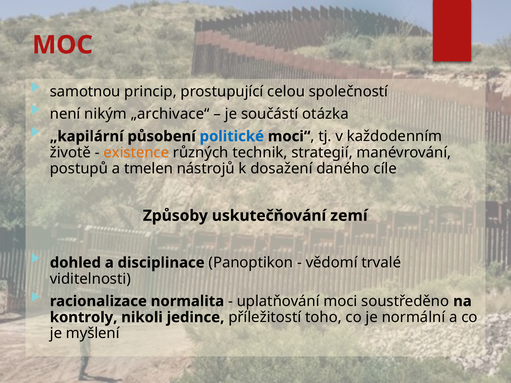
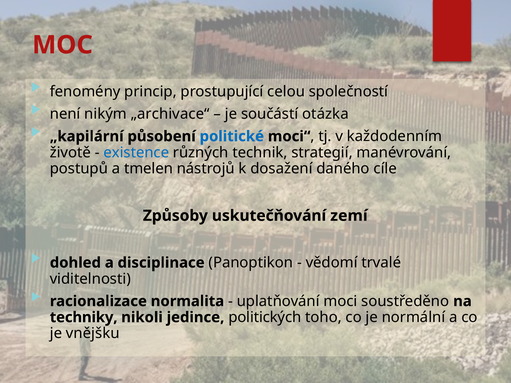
samotnou: samotnou -> fenomény
existence colour: orange -> blue
kontroly: kontroly -> techniky
příležitostí: příležitostí -> politických
myšlení: myšlení -> vnějšku
